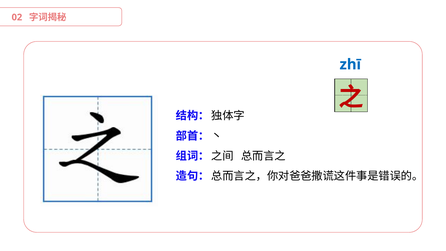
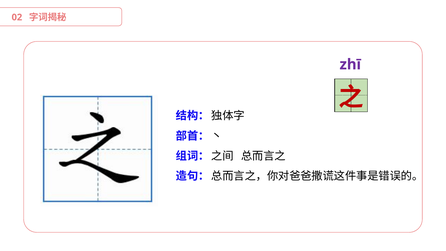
zhī colour: blue -> purple
